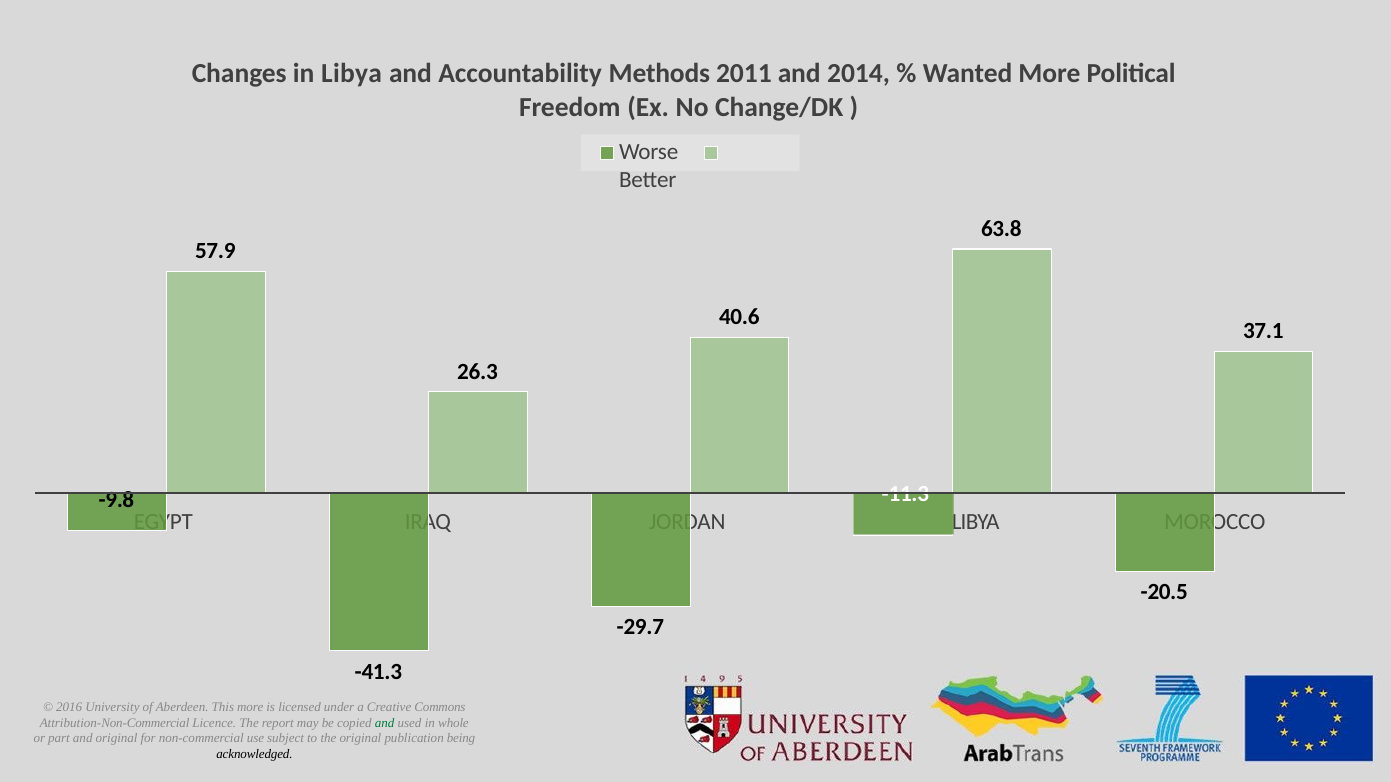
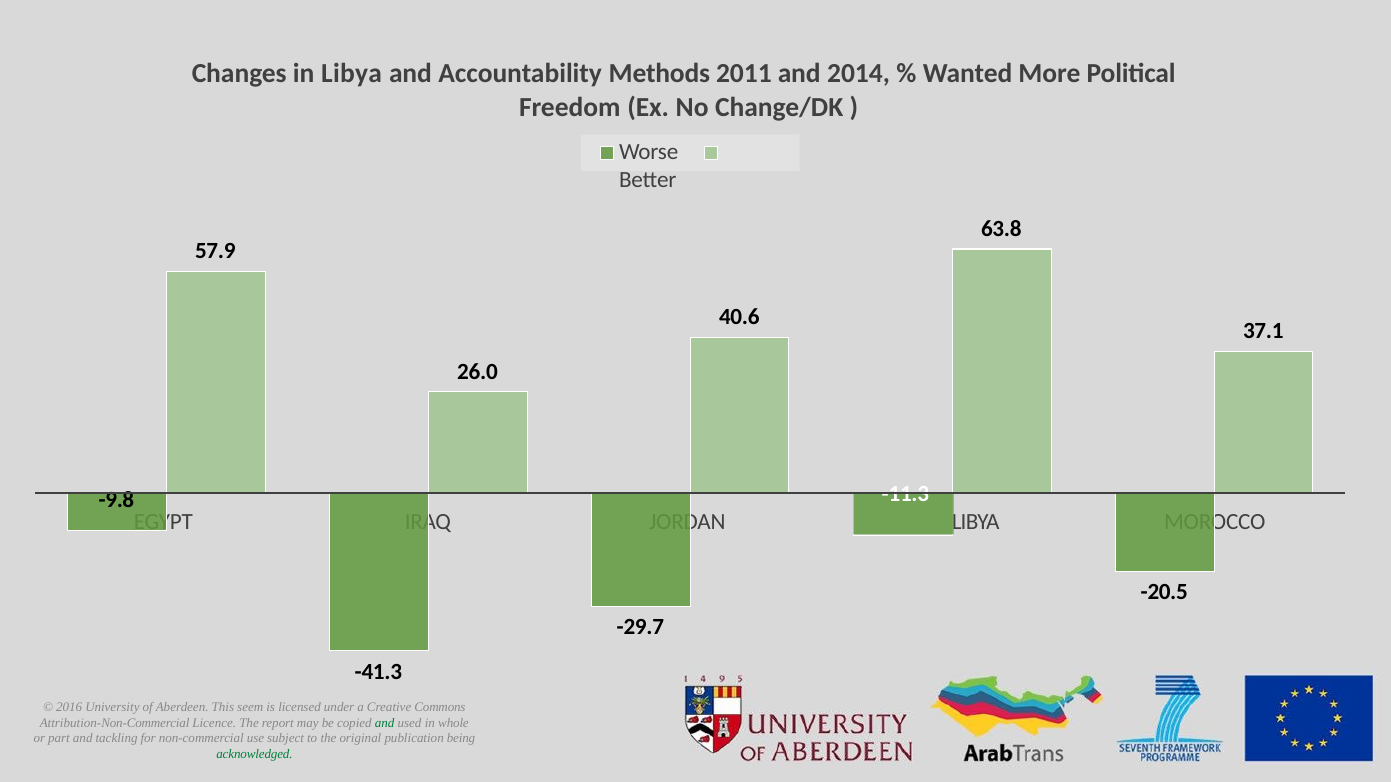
26.3: 26.3 -> 26.0
This more: more -> seem
and original: original -> tackling
acknowledged colour: black -> green
